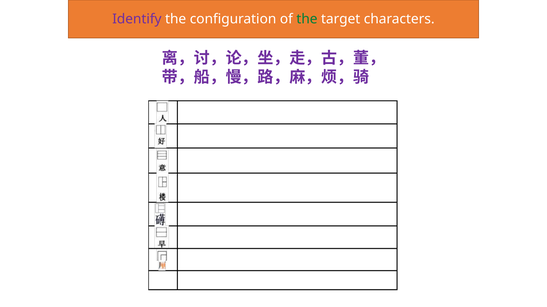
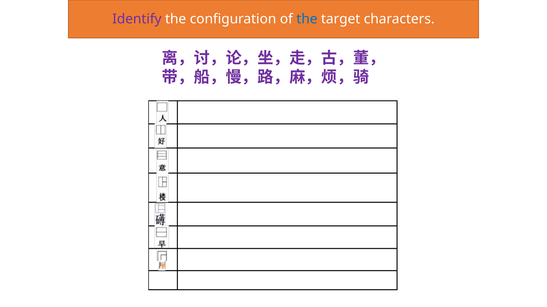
the at (307, 19) colour: green -> blue
